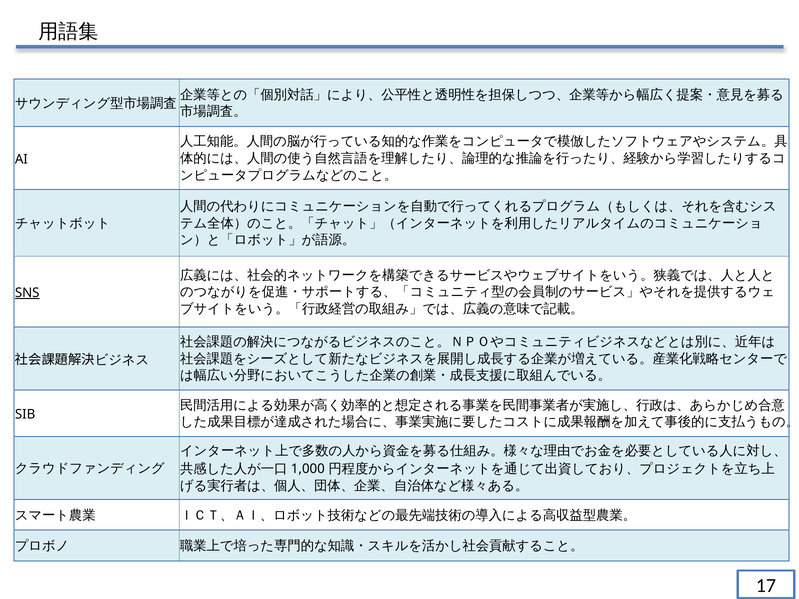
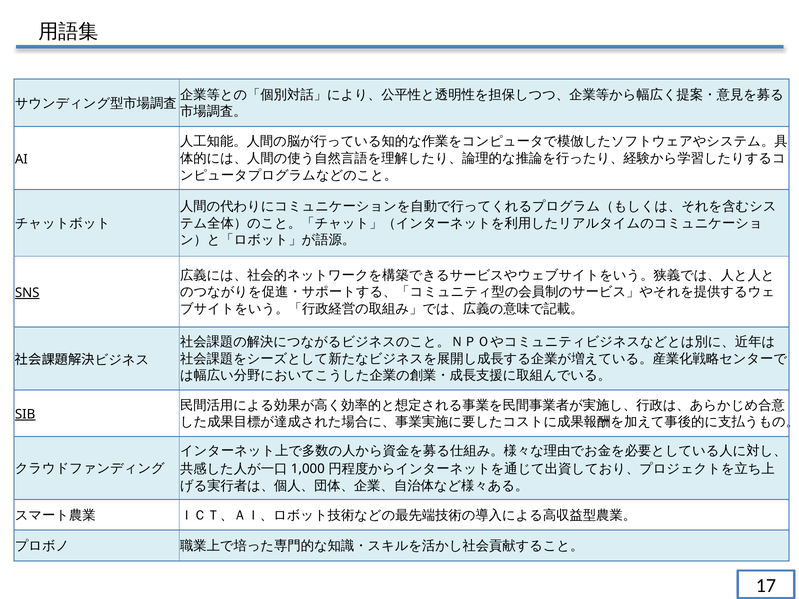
SIB underline: none -> present
